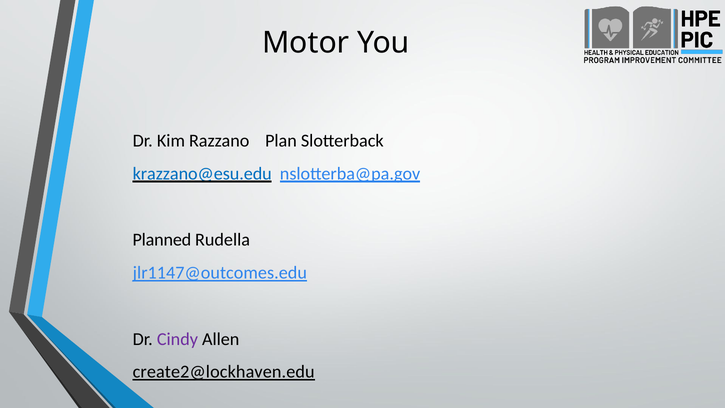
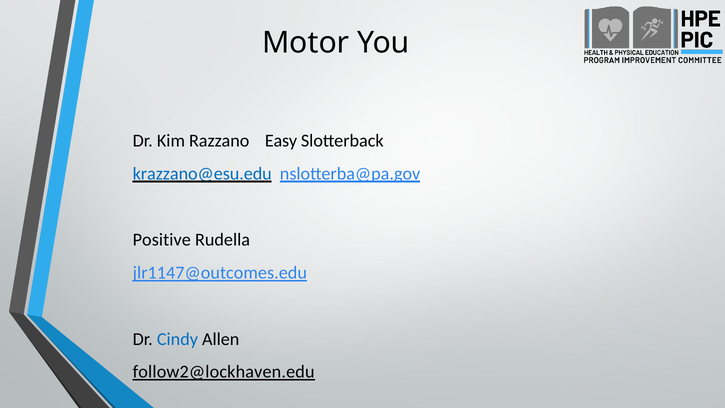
Plan: Plan -> Easy
Planned: Planned -> Positive
Cindy colour: purple -> blue
create2@lockhaven.edu: create2@lockhaven.edu -> follow2@lockhaven.edu
